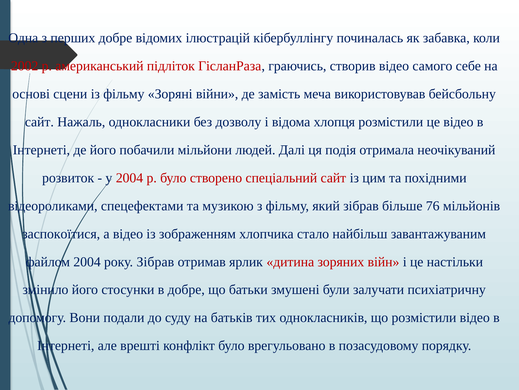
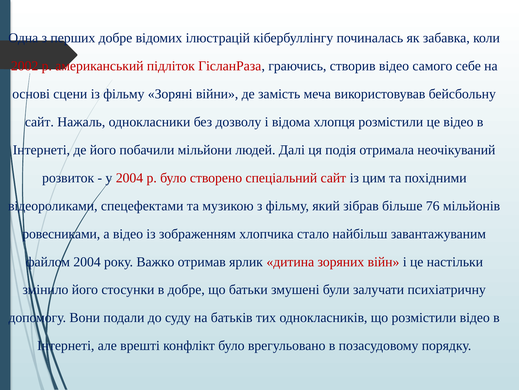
заспокоїтися: заспокоїтися -> ровесниками
року Зібрав: Зібрав -> Важко
